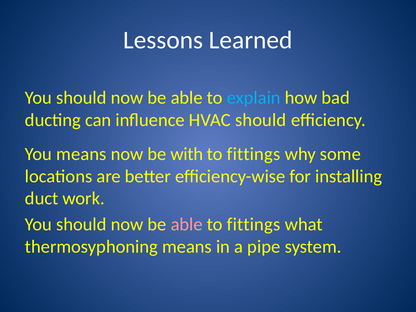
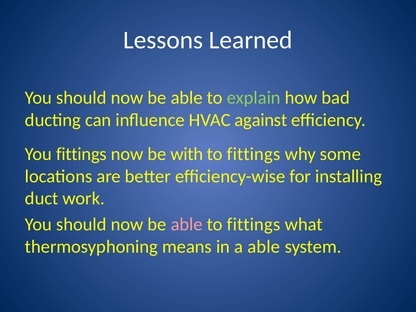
explain colour: light blue -> light green
HVAC should: should -> against
You means: means -> fittings
a pipe: pipe -> able
